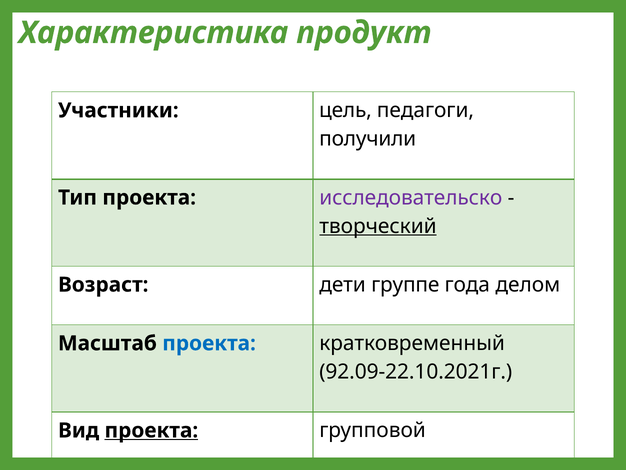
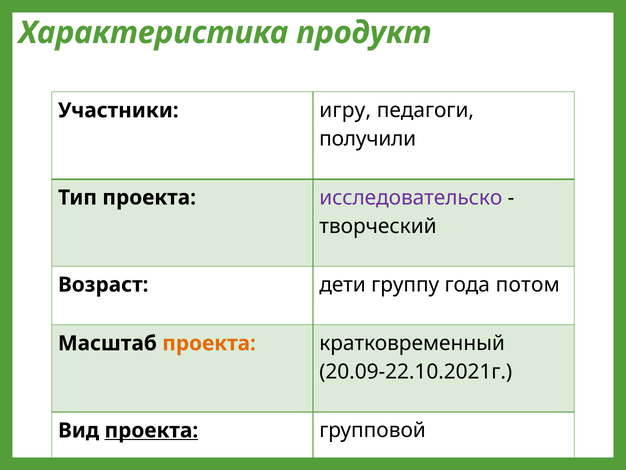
цель: цель -> игру
творческий underline: present -> none
группе: группе -> группу
делом: делом -> потом
проекта at (209, 343) colour: blue -> orange
92.09-22.10.2021г: 92.09-22.10.2021г -> 20.09-22.10.2021г
